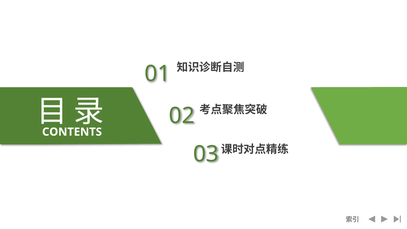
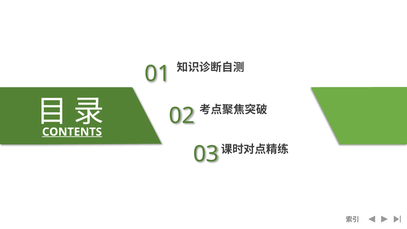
CONTENTS underline: none -> present
